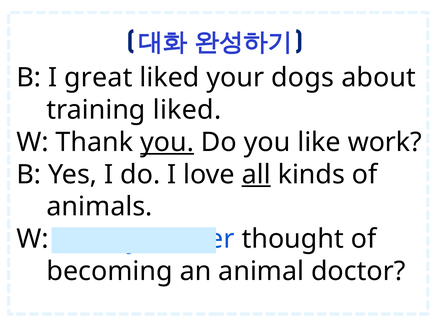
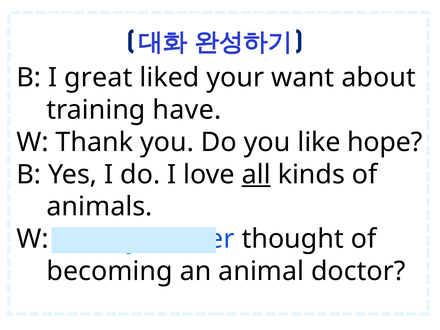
dogs: dogs -> want
training liked: liked -> have
you at (167, 142) underline: present -> none
work: work -> hope
